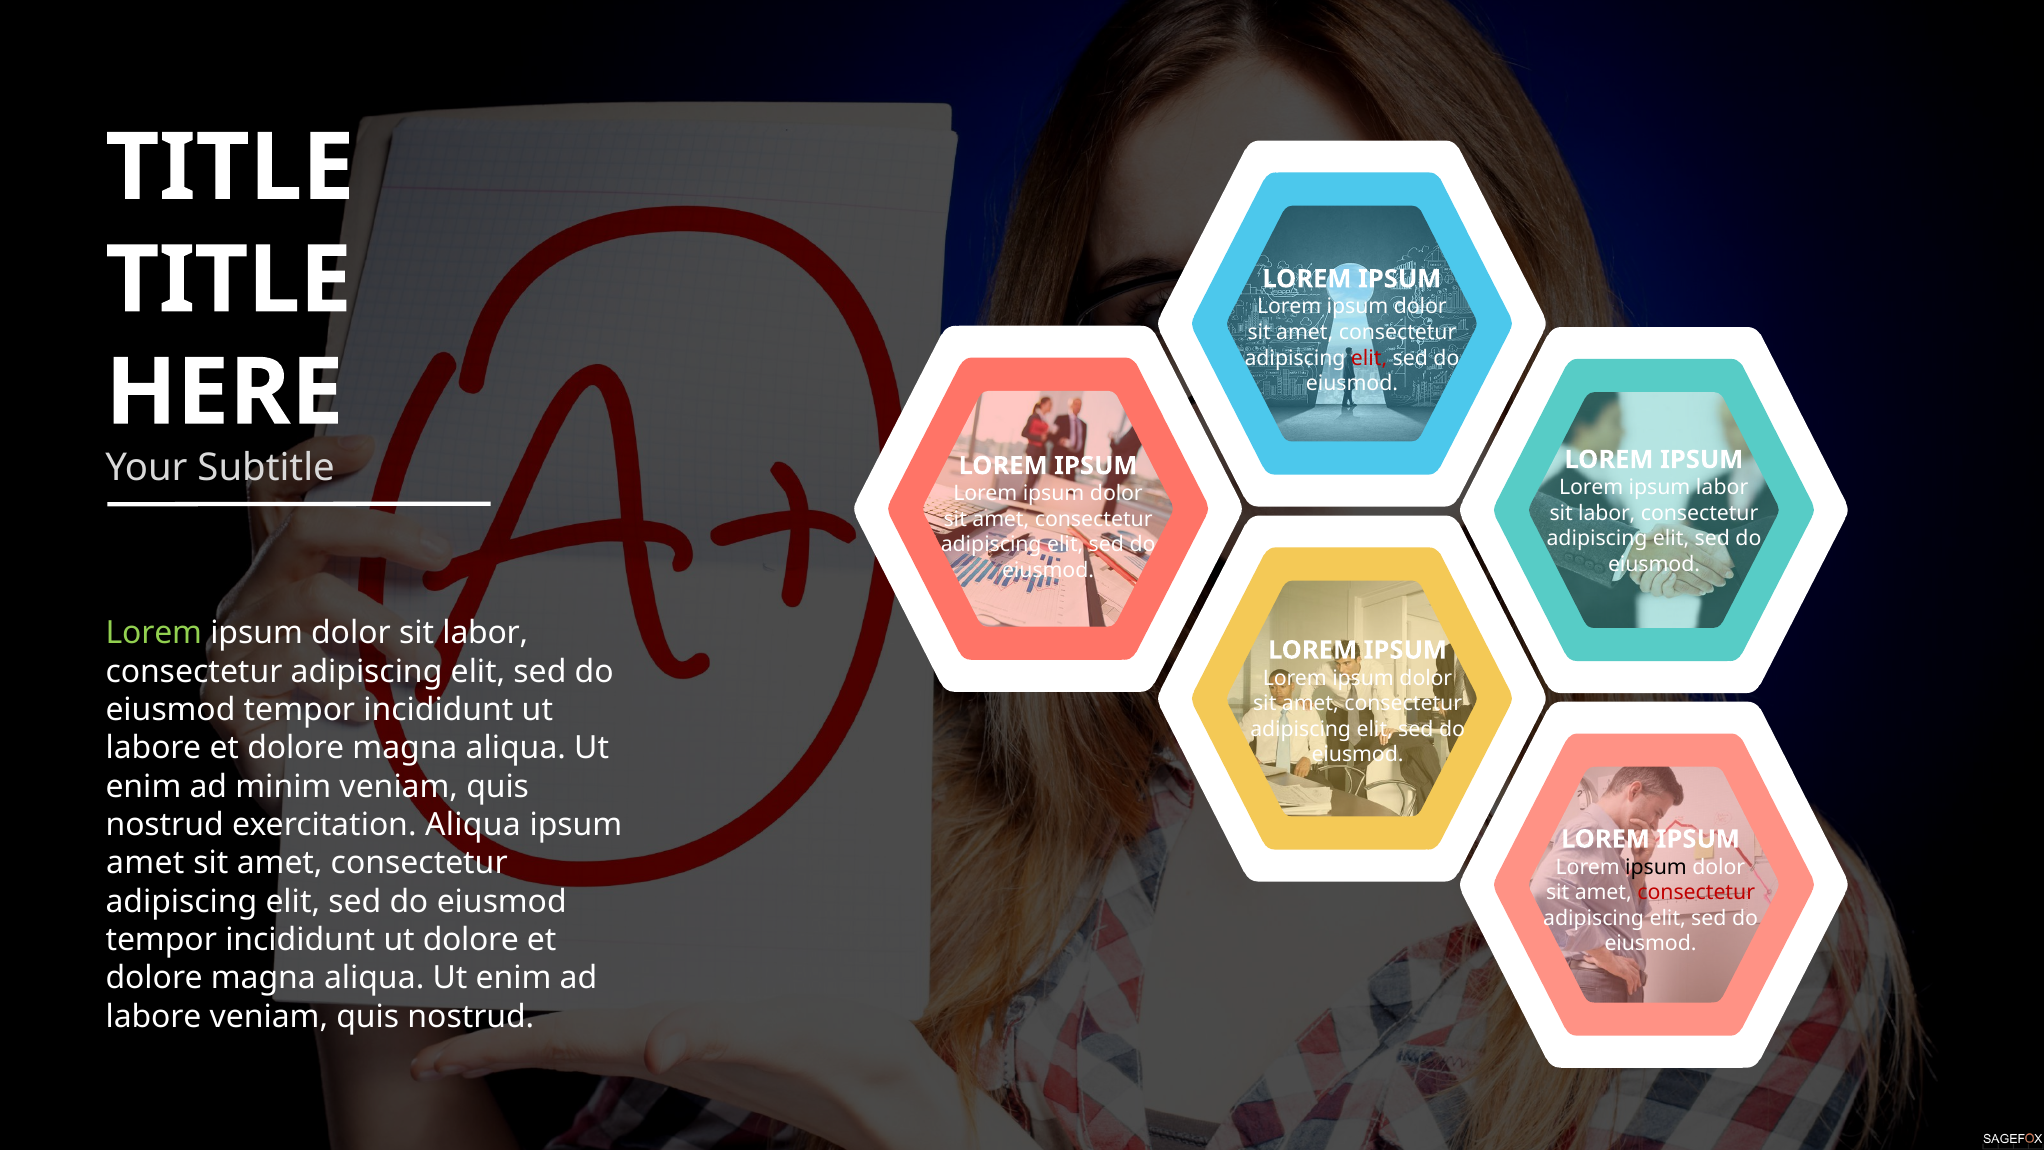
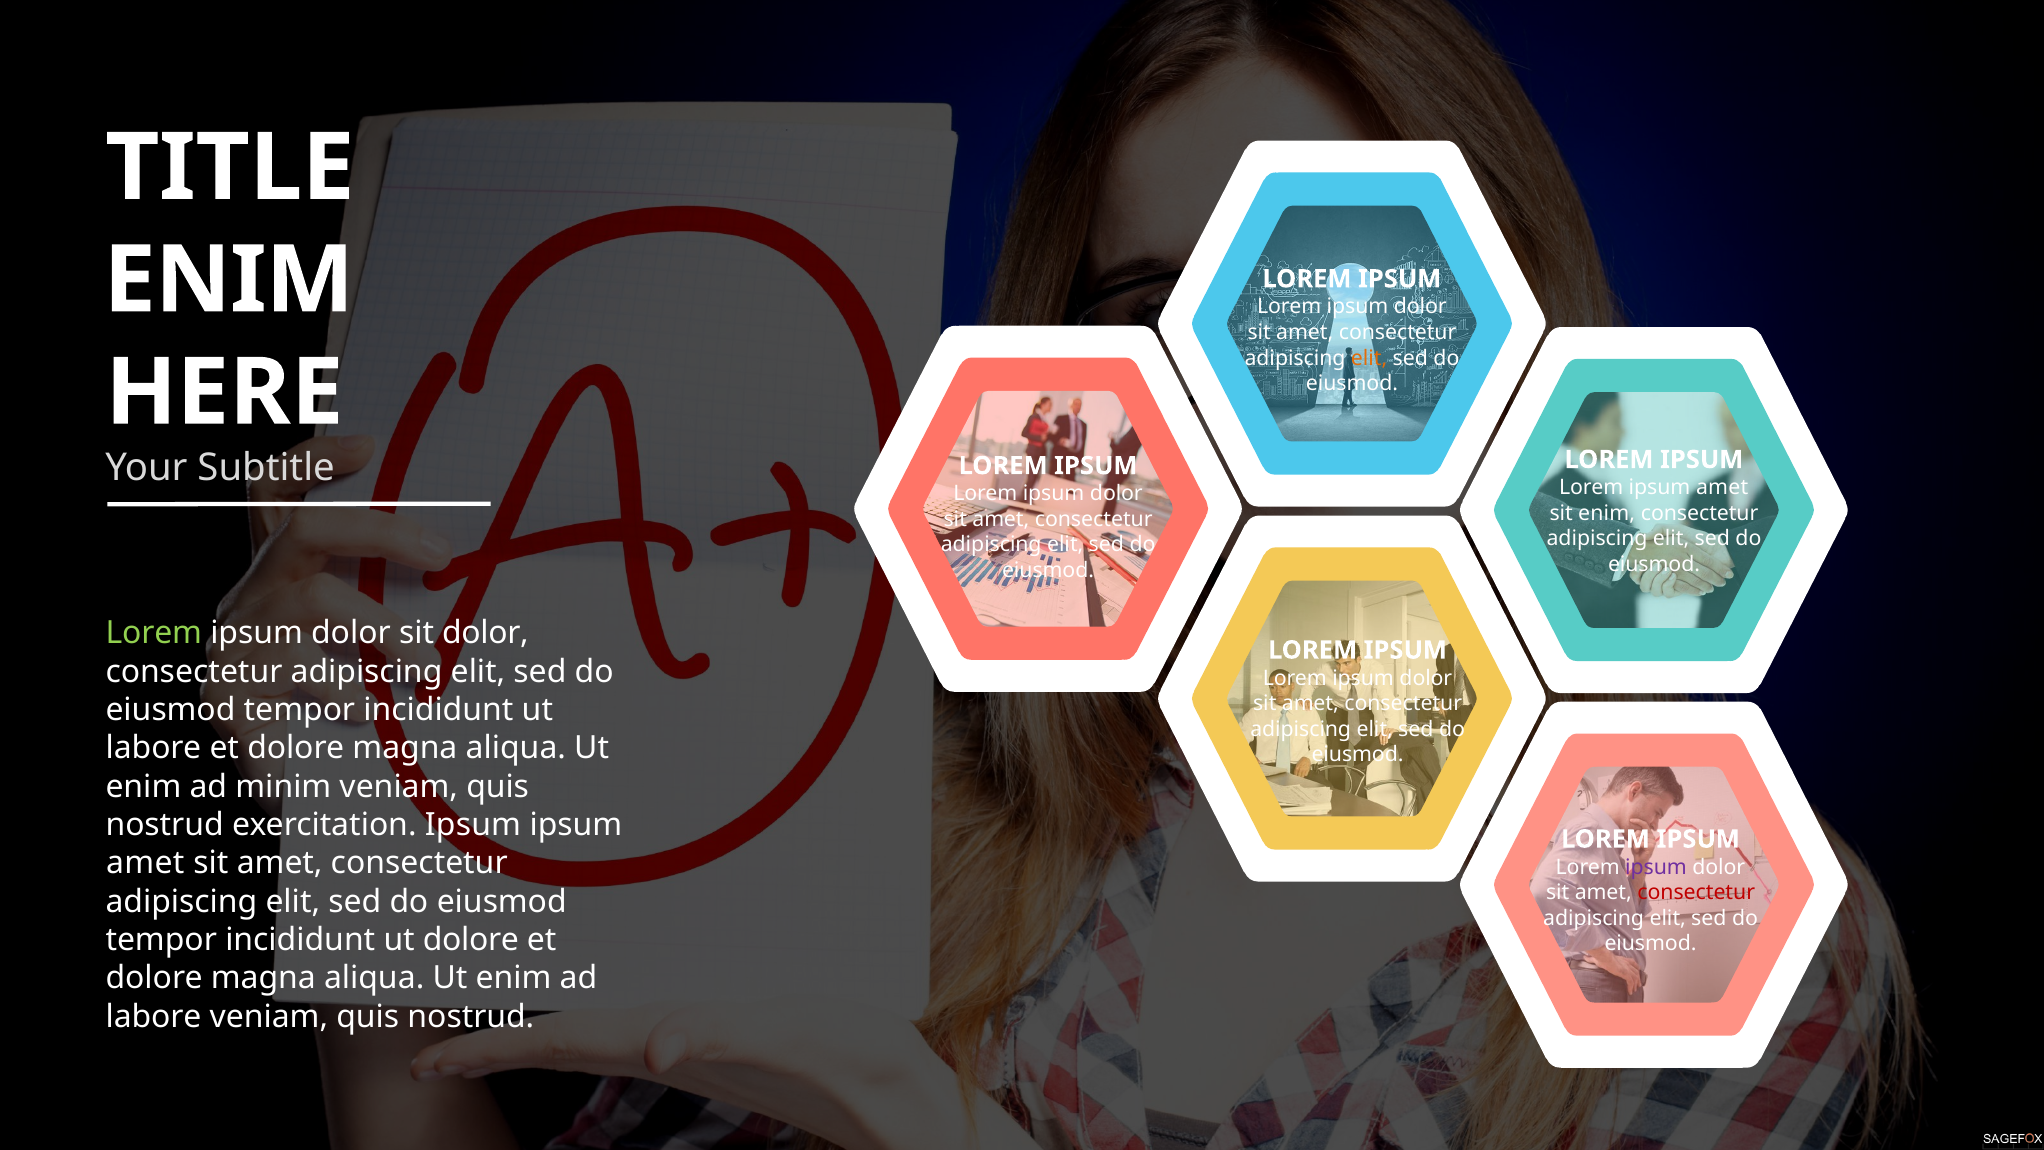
TITLE at (229, 280): TITLE -> ENIM
elit at (1369, 358) colour: red -> orange
Lorem ipsum labor: labor -> amet
labor at (1607, 513): labor -> enim
dolor sit labor: labor -> dolor
exercitation Aliqua: Aliqua -> Ipsum
ipsum at (1656, 867) colour: black -> purple
